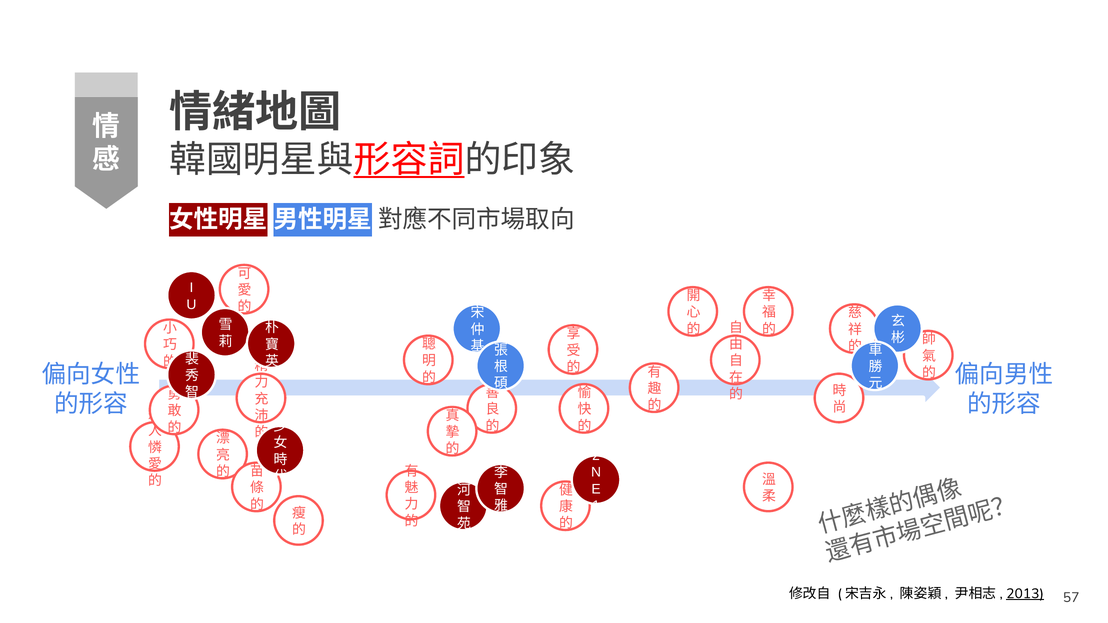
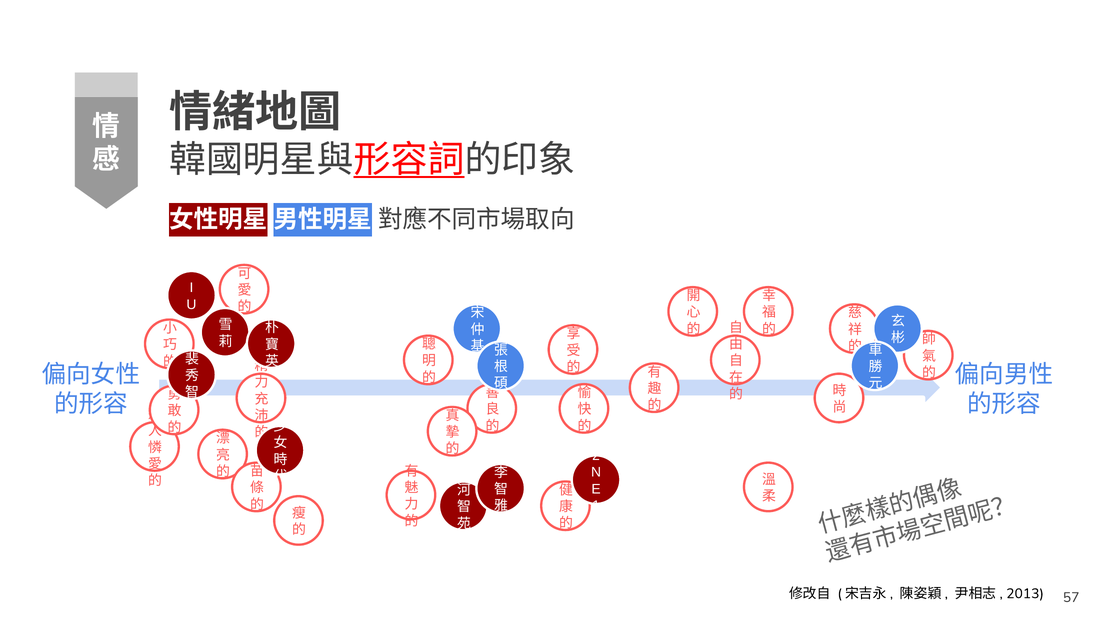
2013 underline: present -> none
